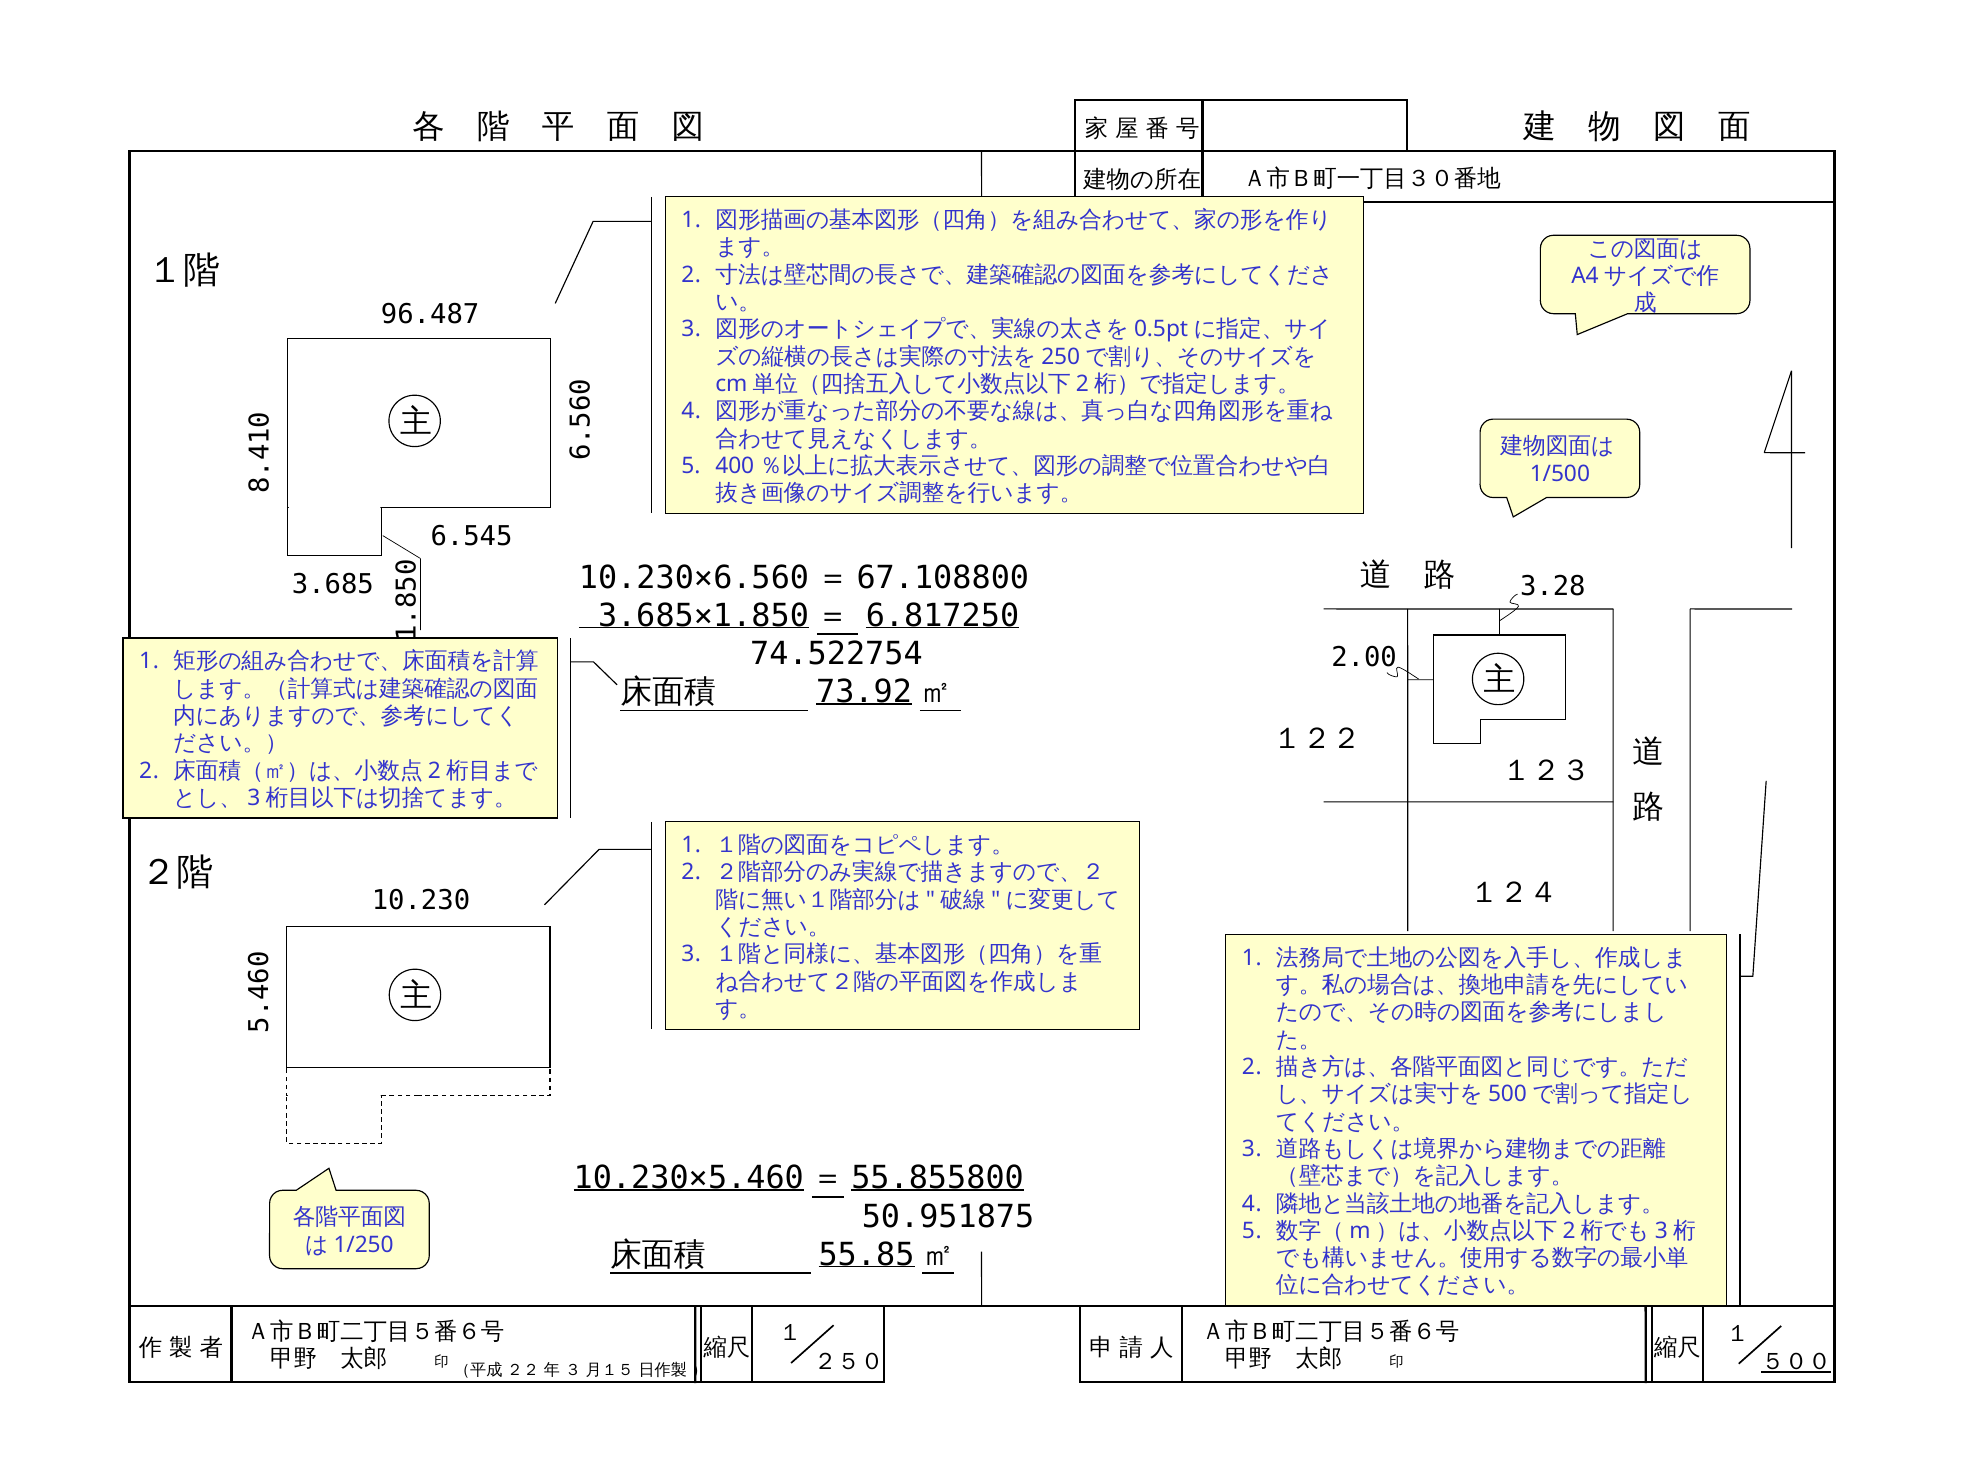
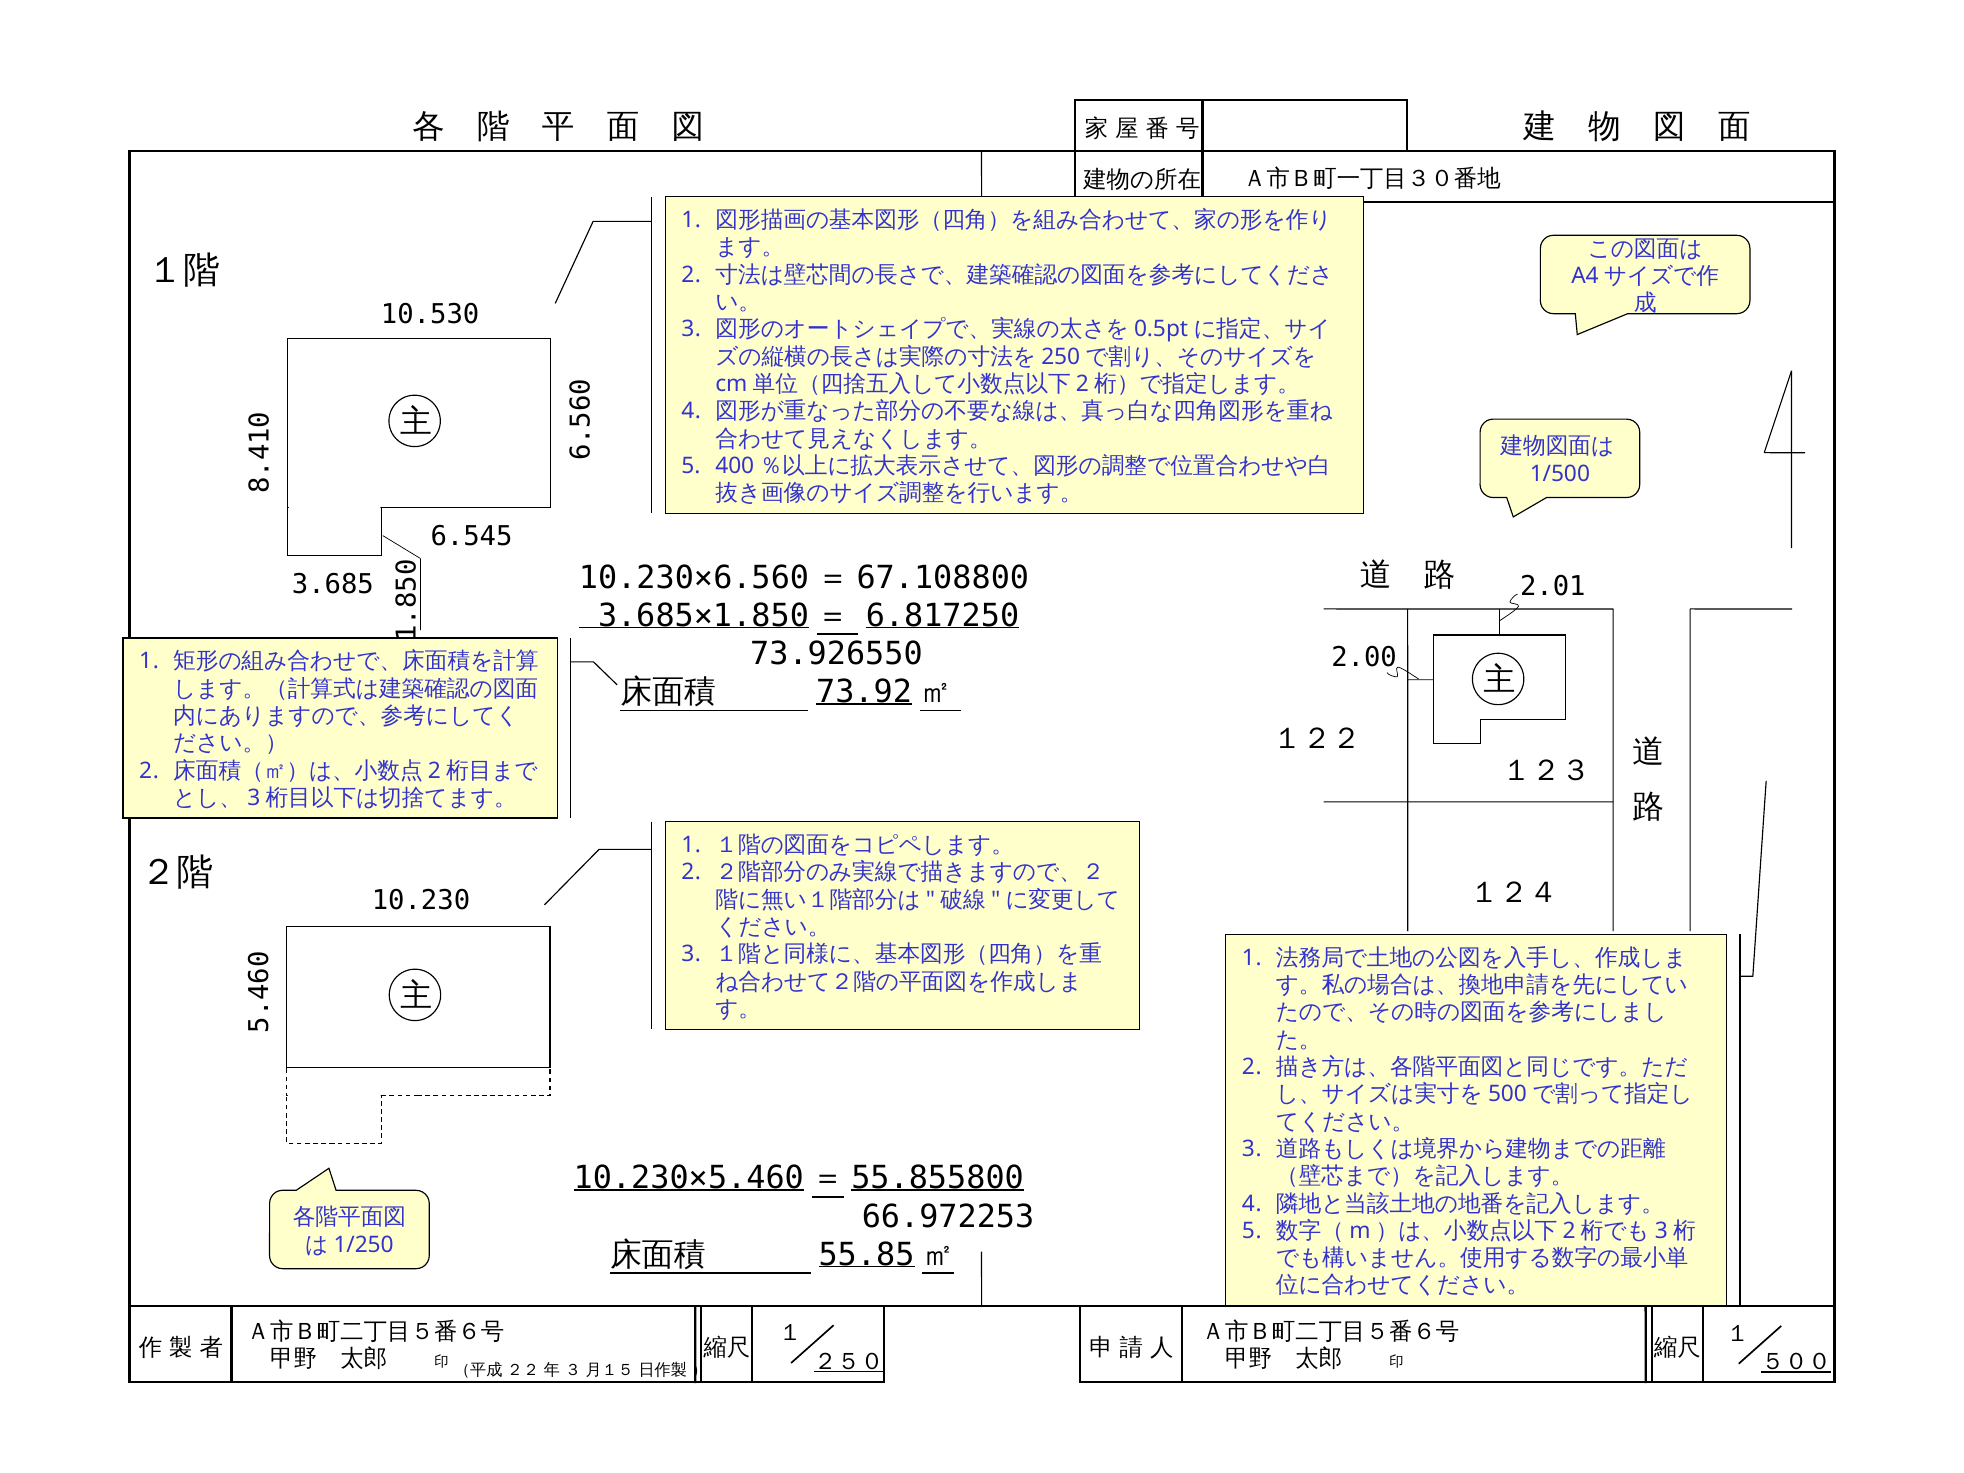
96.487: 96.487 -> 10.530
3.28: 3.28 -> 2.01
74.522754: 74.522754 -> 73.926550
50.951875: 50.951875 -> 66.972253
２５０ underline: none -> present
